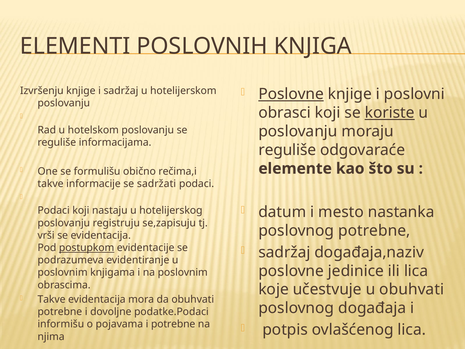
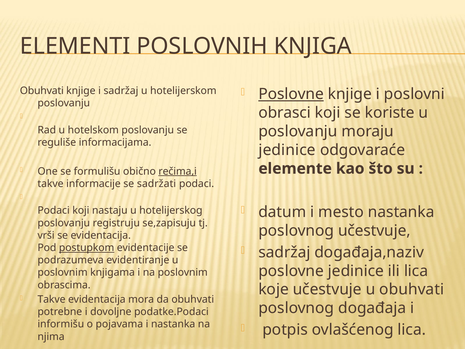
Izvršenju at (42, 91): Izvršenju -> Obuhvati
koriste underline: present -> none
reguliše at (287, 150): reguliše -> jedinice
rečima,i underline: none -> present
poslovnog potrebne: potrebne -> učestvuje
i potrebne: potrebne -> nastanka
